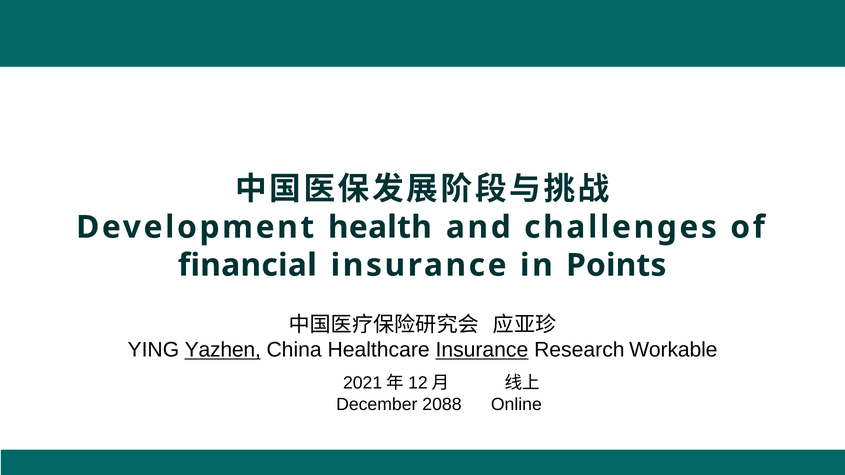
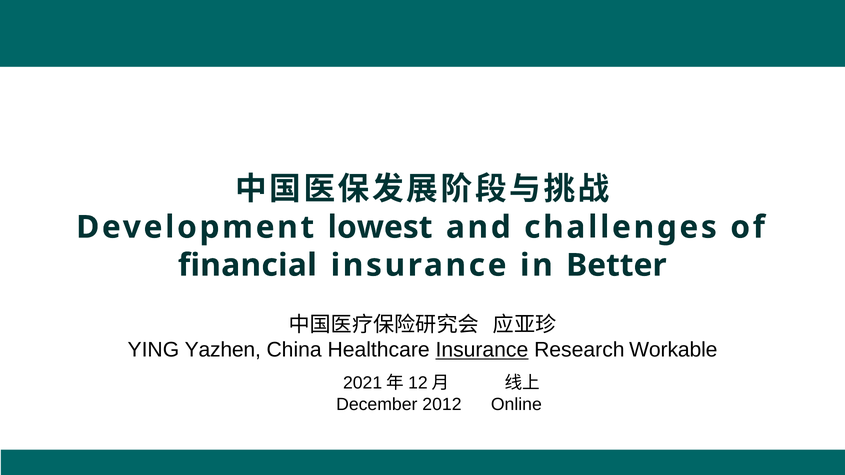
health: health -> lowest
Points: Points -> Better
Yazhen underline: present -> none
2088: 2088 -> 2012
